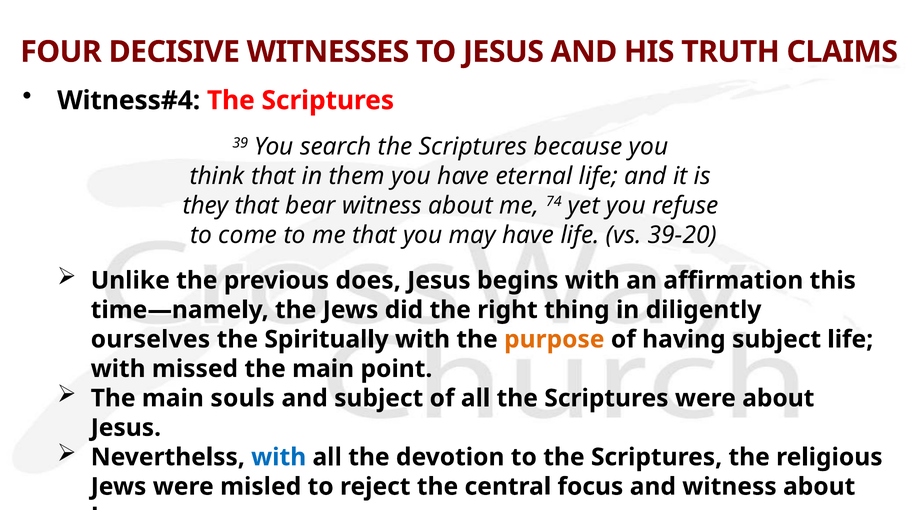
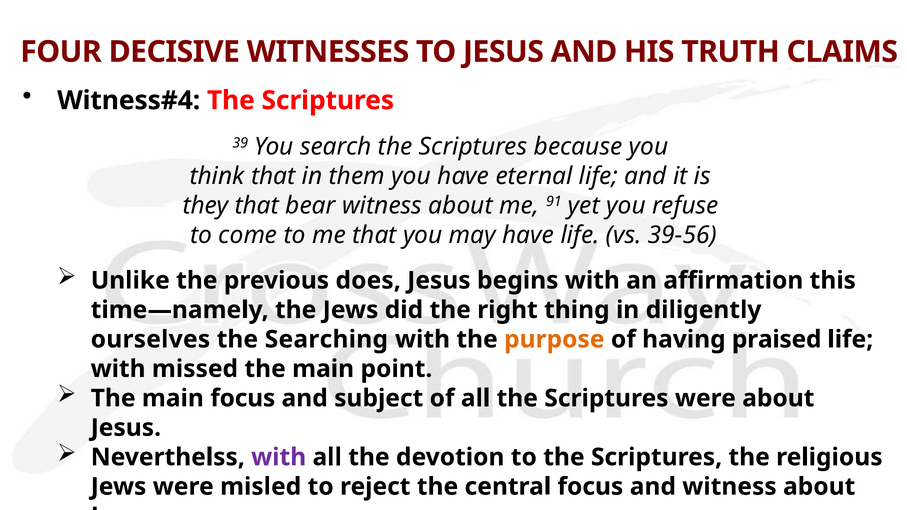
74: 74 -> 91
39-20: 39-20 -> 39-56
Spiritually: Spiritually -> Searching
having subject: subject -> praised
main souls: souls -> focus
with at (279, 457) colour: blue -> purple
